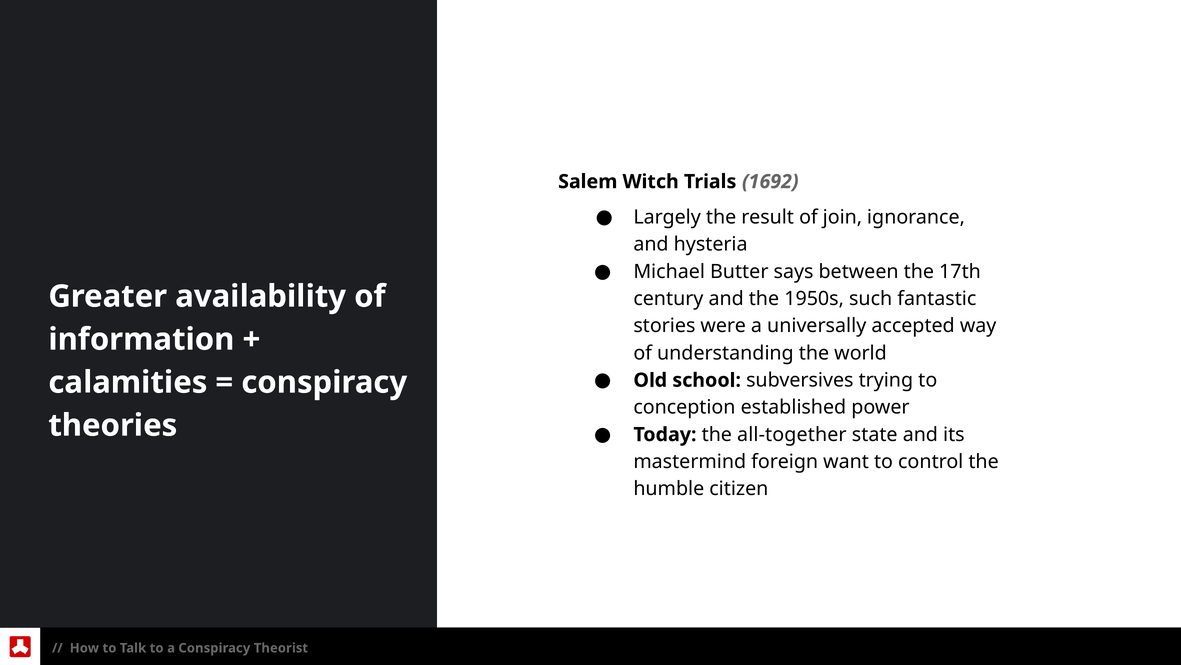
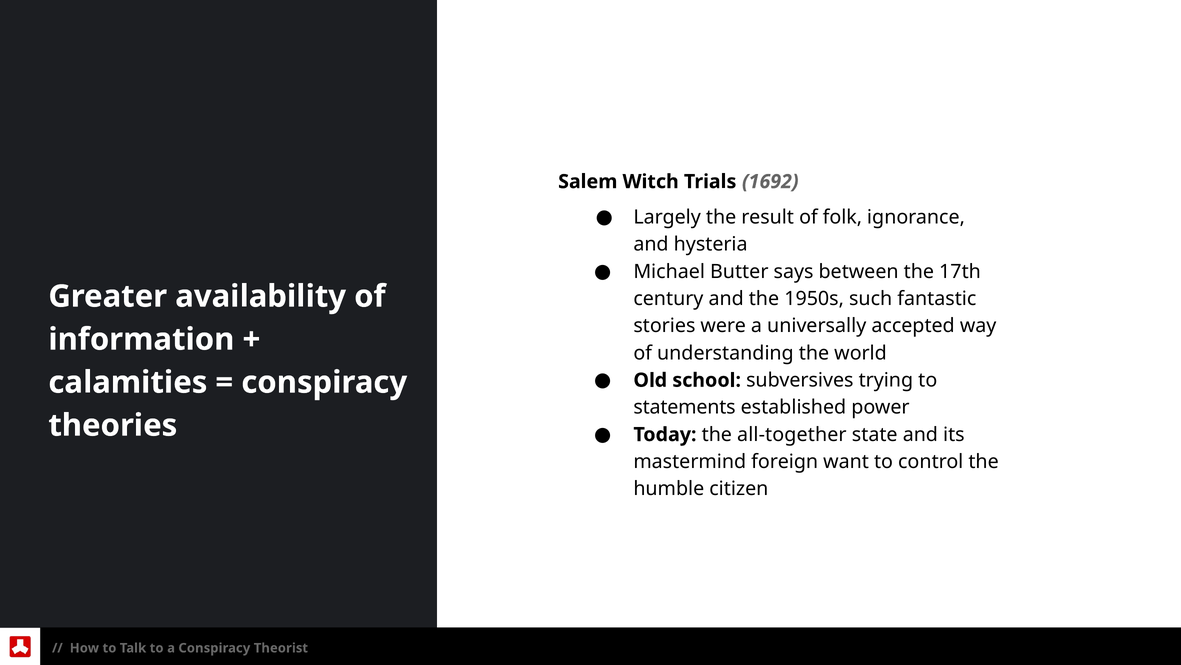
join: join -> folk
conception: conception -> statements
